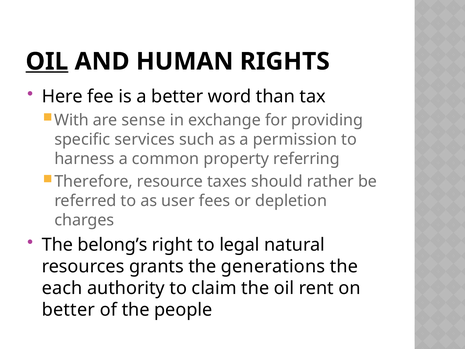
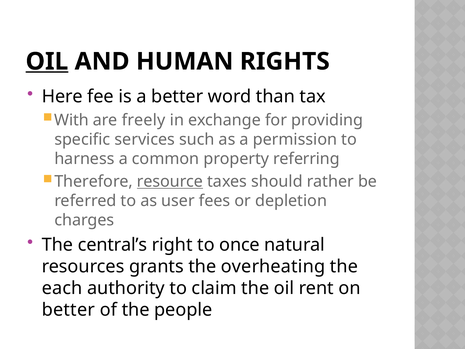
sense: sense -> freely
resource underline: none -> present
belong’s: belong’s -> central’s
legal: legal -> once
generations: generations -> overheating
